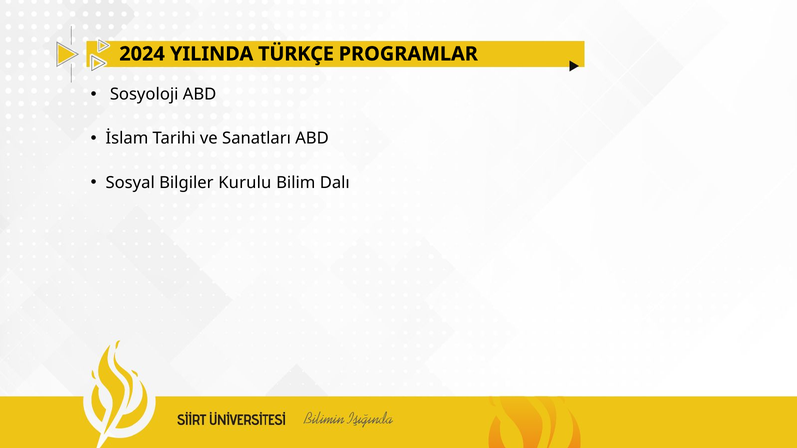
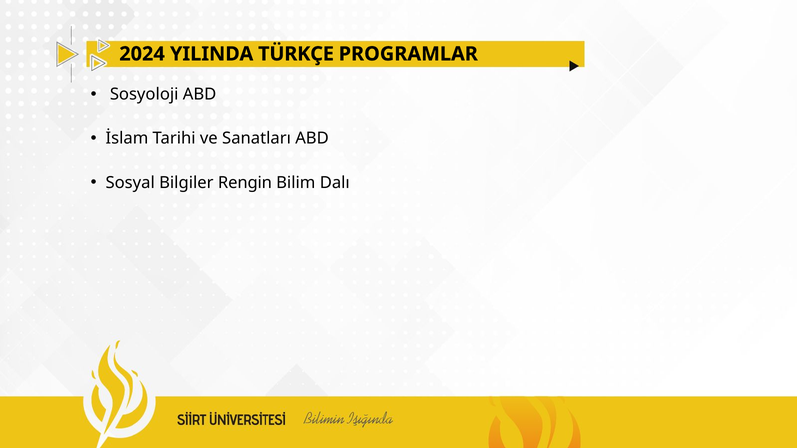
Kurulu: Kurulu -> Rengin
